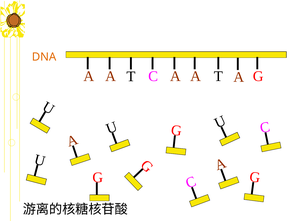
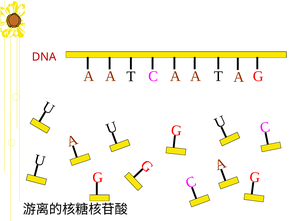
DNA colour: orange -> red
